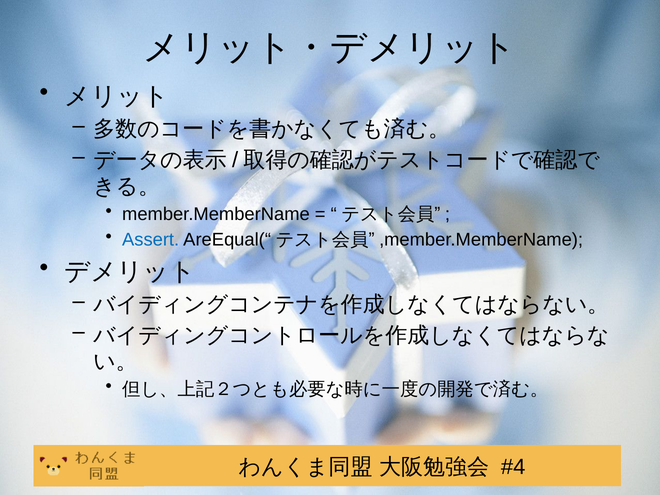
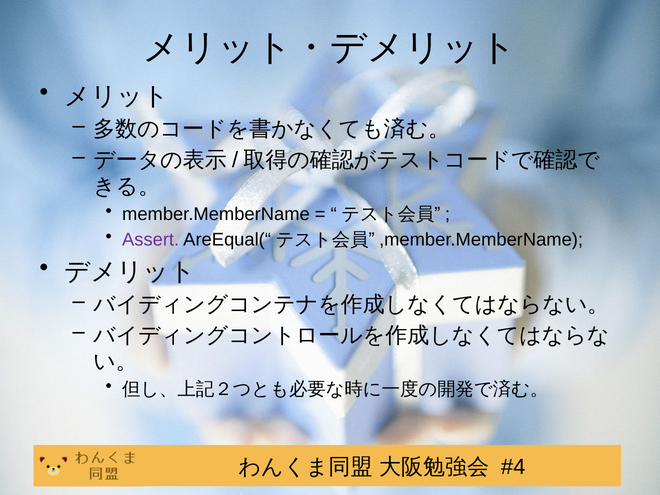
Assert colour: blue -> purple
